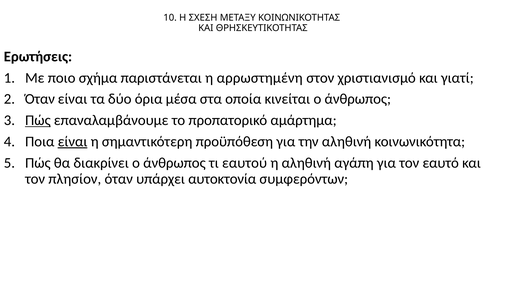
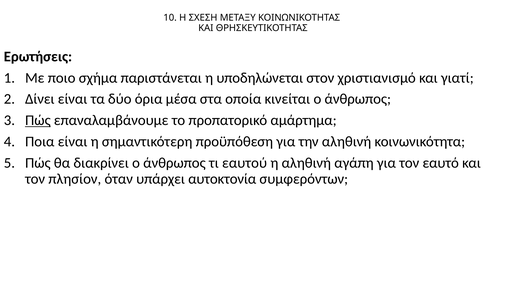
αρρωστημένη: αρρωστημένη -> υποδηλώνεται
Όταν at (40, 99): Όταν -> Δίνει
είναι at (73, 141) underline: present -> none
